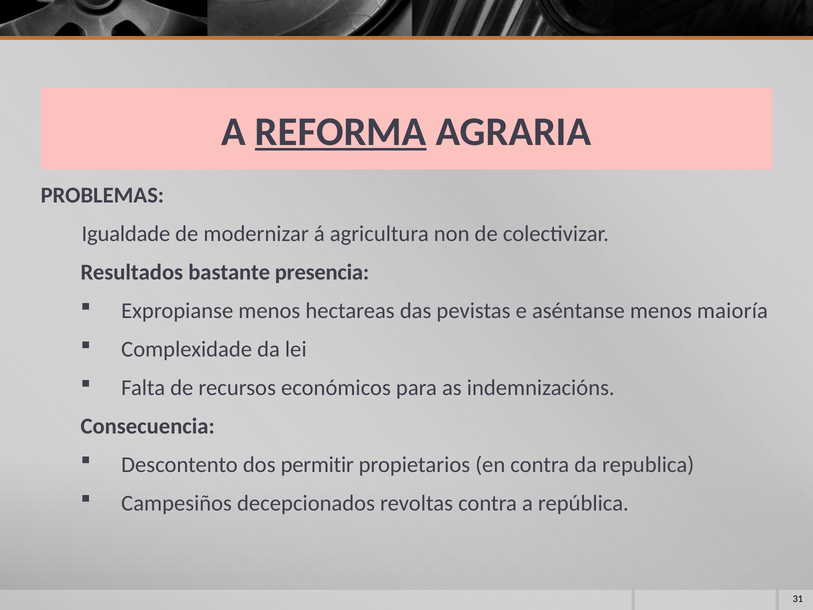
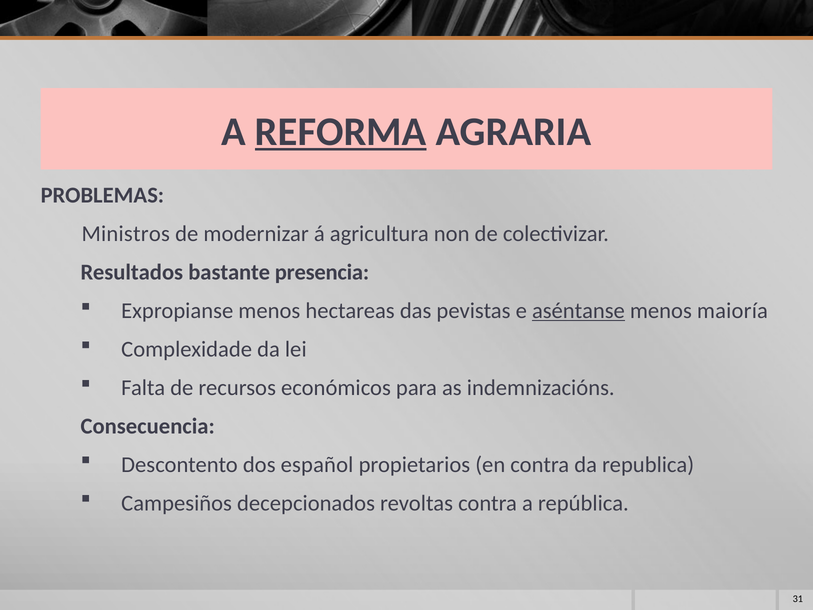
Igualdade: Igualdade -> Ministros
aséntanse underline: none -> present
permitir: permitir -> español
